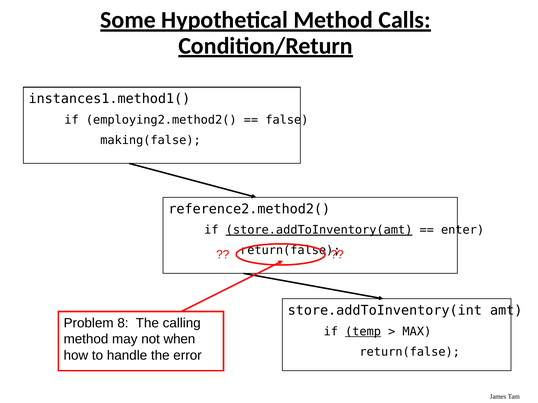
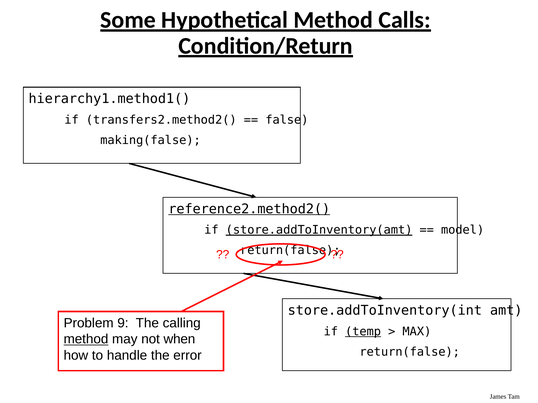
instances1.method1(: instances1.method1( -> hierarchy1.method1(
employing2.method2(: employing2.method2( -> transfers2.method2(
reference2.method2( underline: none -> present
enter: enter -> model
8: 8 -> 9
method at (86, 340) underline: none -> present
